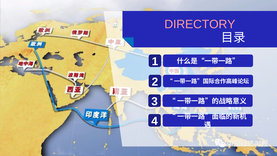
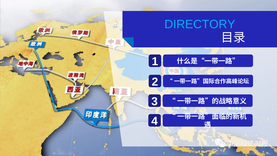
DIRECTORY colour: pink -> light blue
